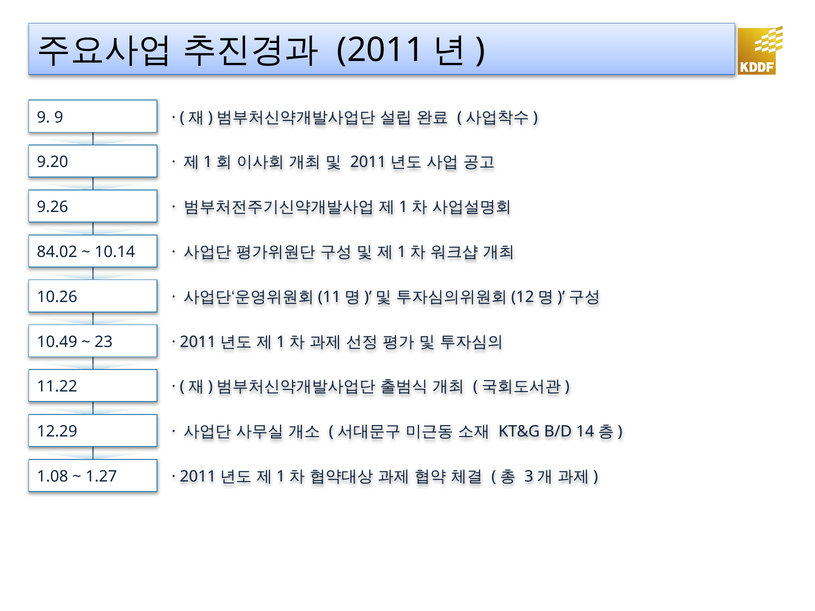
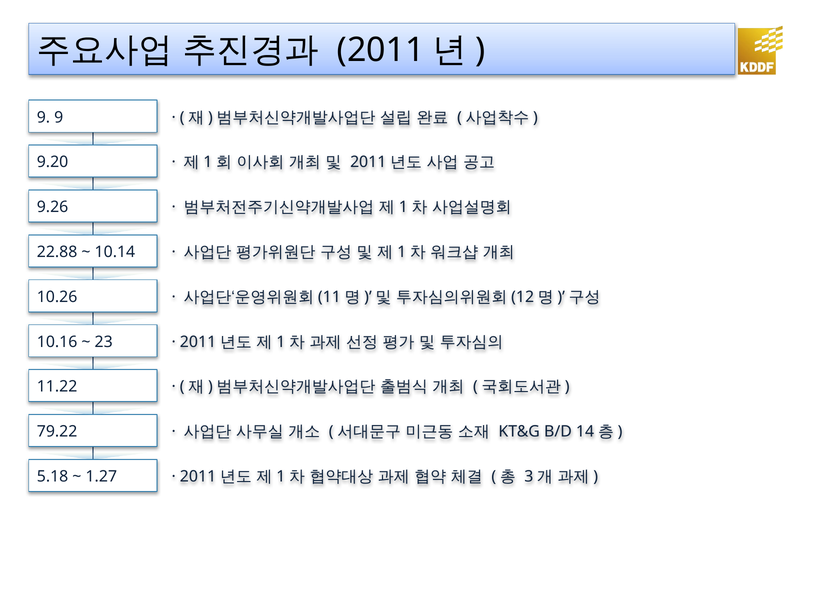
84.02: 84.02 -> 22.88
10.49: 10.49 -> 10.16
12.29: 12.29 -> 79.22
1.08: 1.08 -> 5.18
